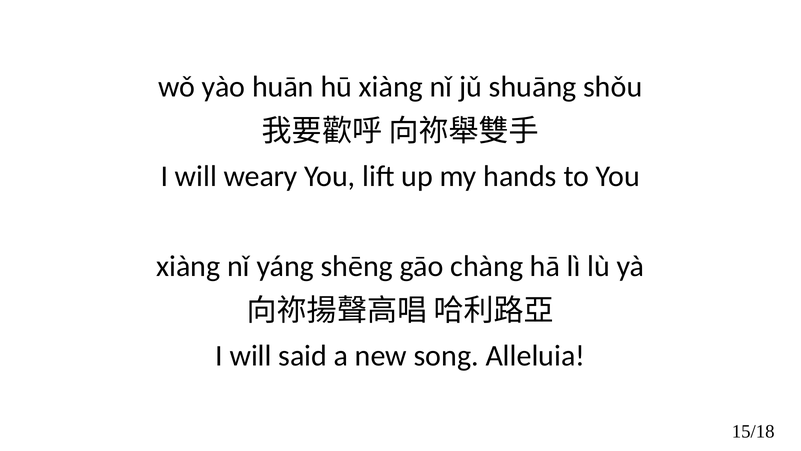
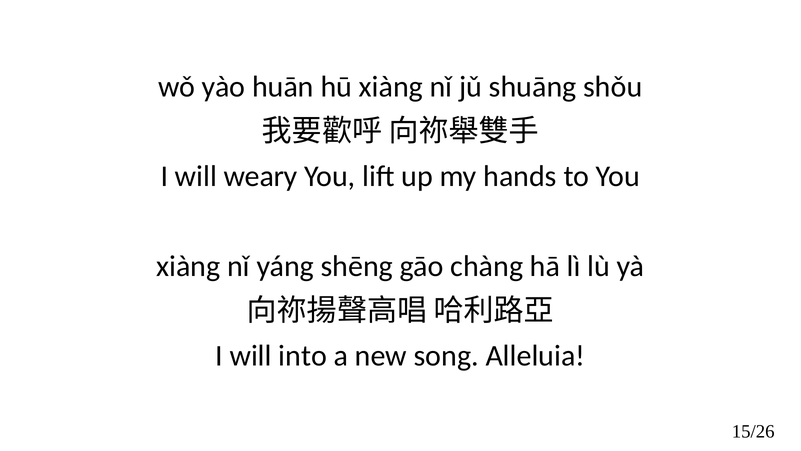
said: said -> into
15/18: 15/18 -> 15/26
